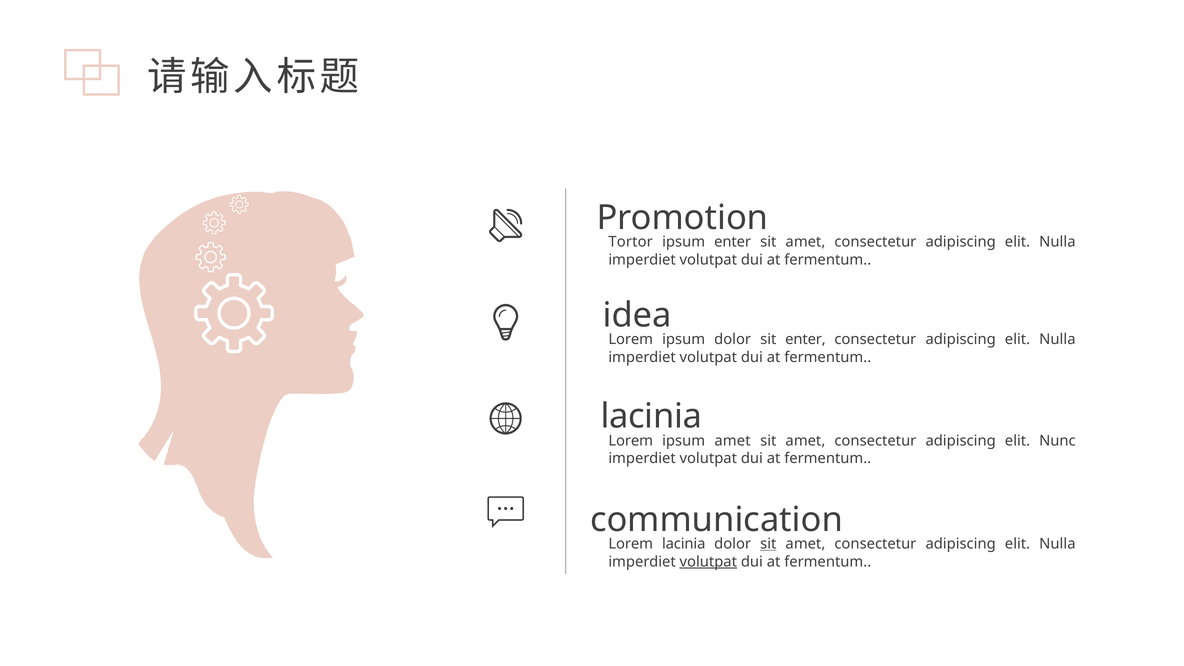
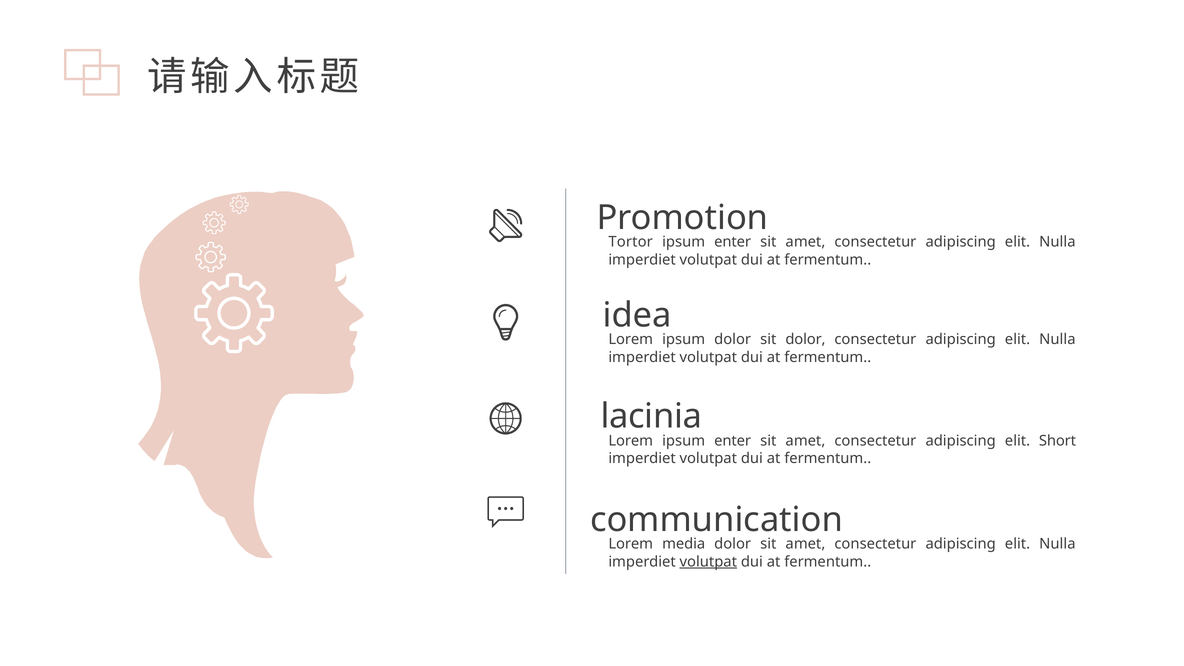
sit enter: enter -> dolor
Lorem ipsum amet: amet -> enter
Nunc: Nunc -> Short
Lorem lacinia: lacinia -> media
sit at (768, 544) underline: present -> none
